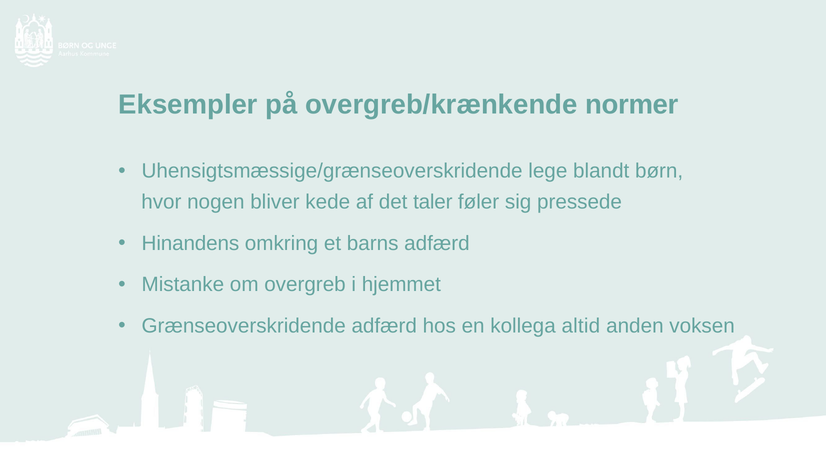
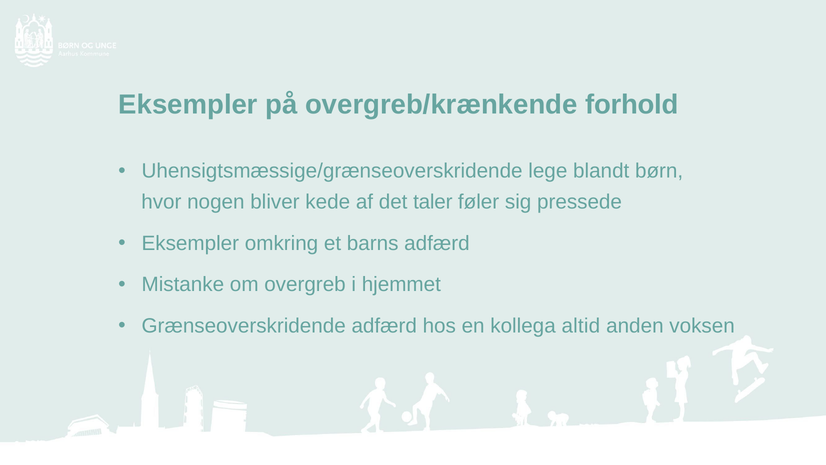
normer: normer -> forhold
Hinandens at (190, 243): Hinandens -> Eksempler
